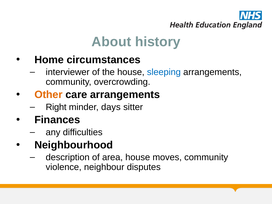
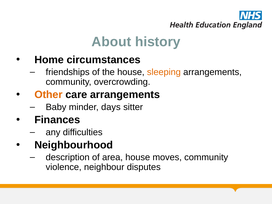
interviewer: interviewer -> friendships
sleeping colour: blue -> orange
Right: Right -> Baby
